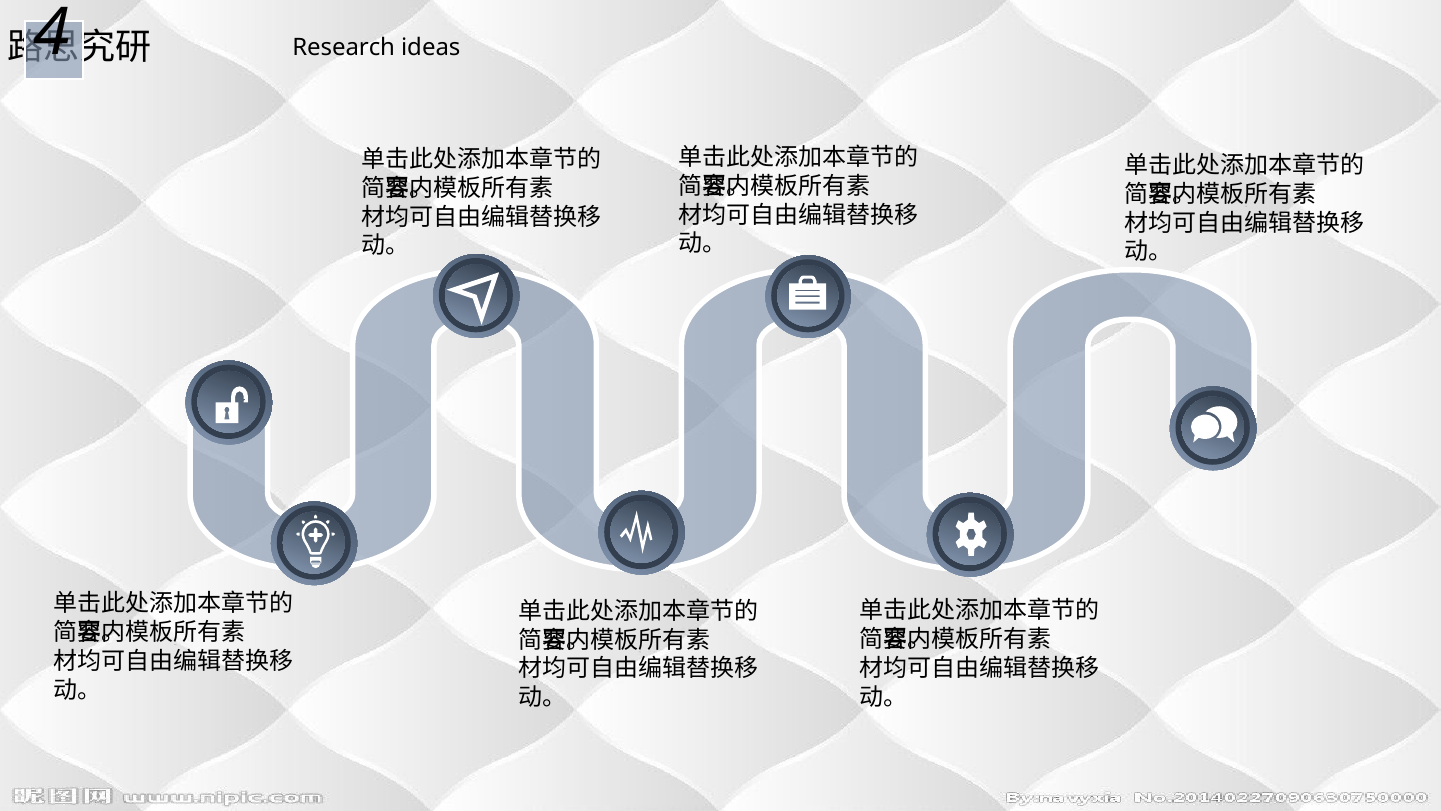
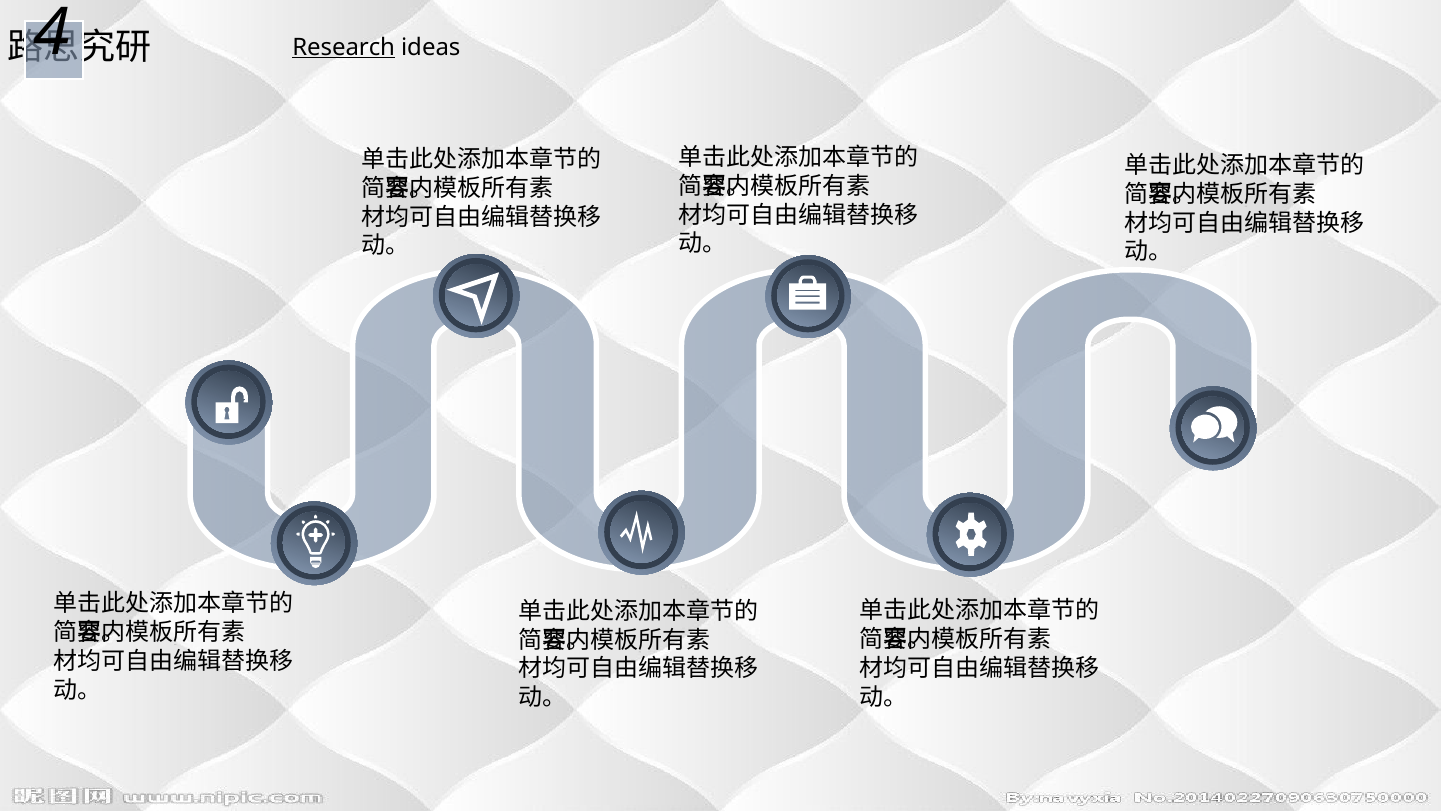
Research underline: none -> present
